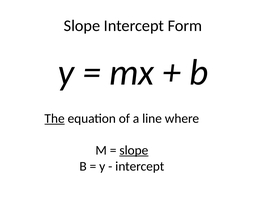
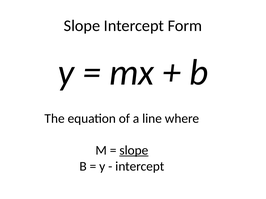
The underline: present -> none
